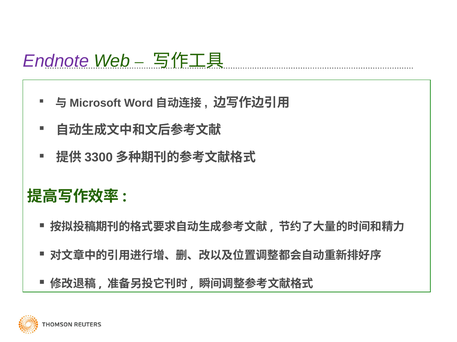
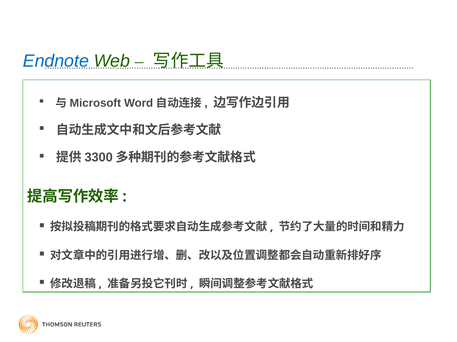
Endnote colour: purple -> blue
